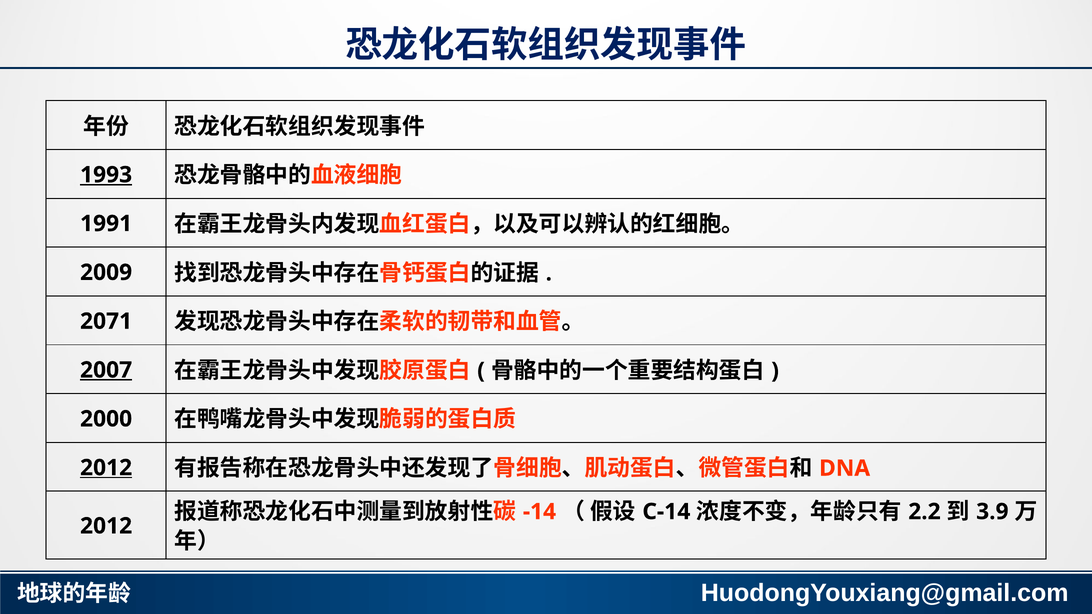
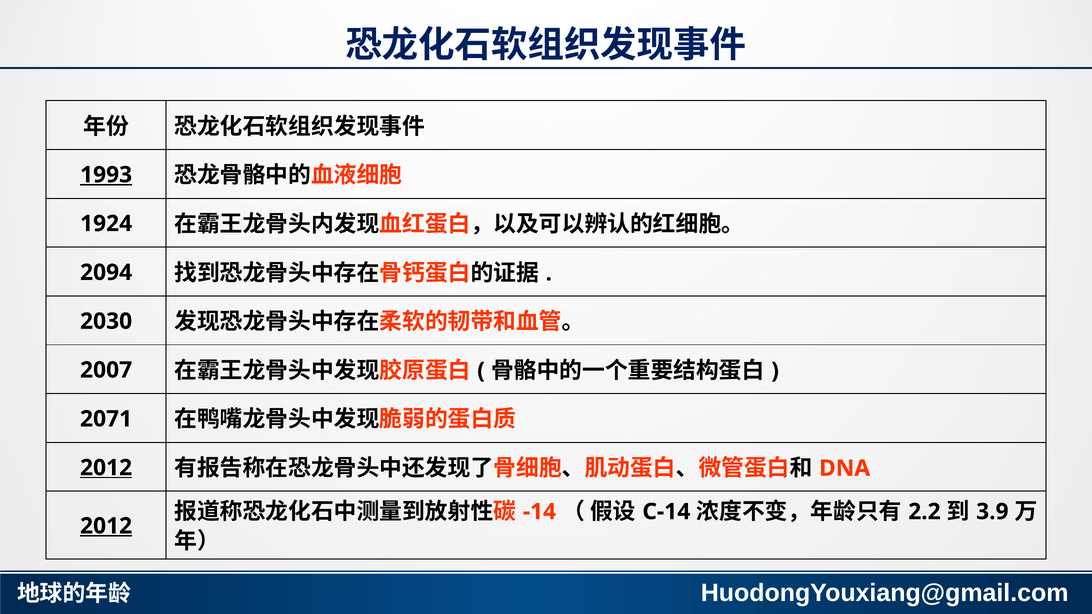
1991: 1991 -> 1924
2009: 2009 -> 2094
2071: 2071 -> 2030
2007 underline: present -> none
2000: 2000 -> 2071
2012 at (106, 526) underline: none -> present
